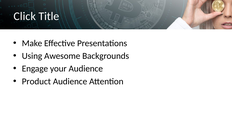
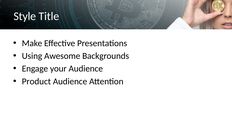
Click: Click -> Style
